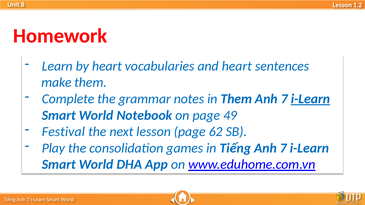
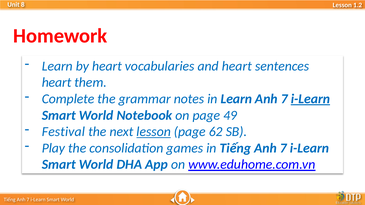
make at (57, 83): make -> heart
in Them: Them -> Learn
lesson at (154, 132) underline: none -> present
